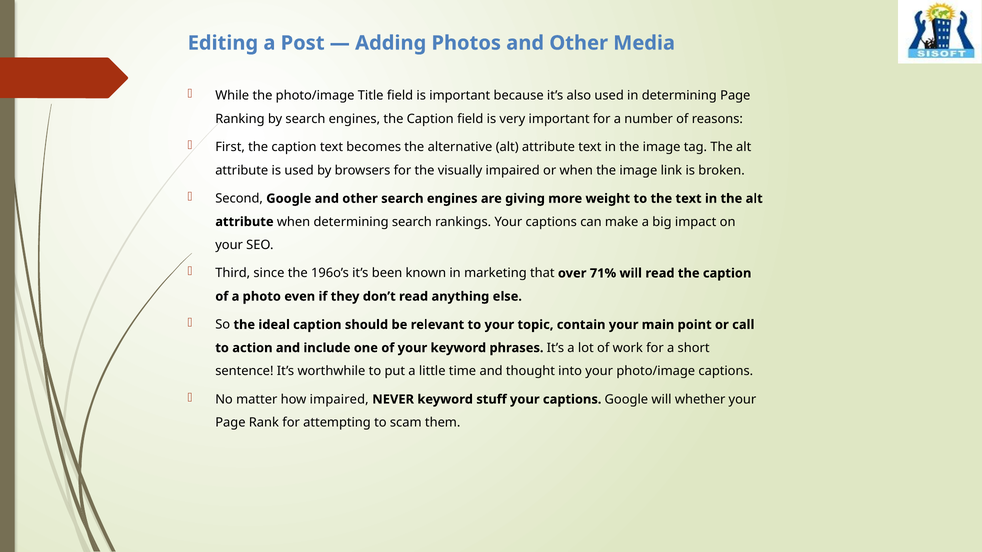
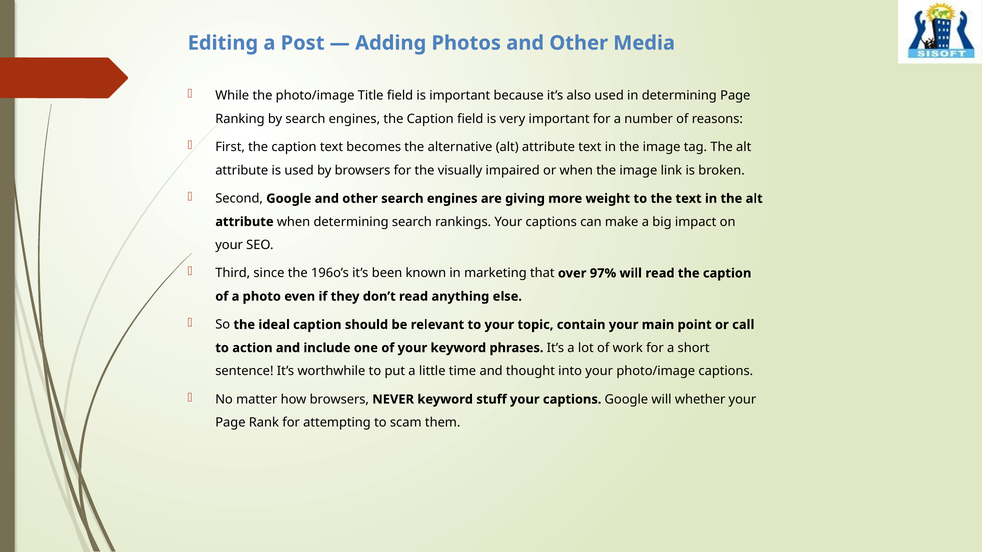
71%: 71% -> 97%
how impaired: impaired -> browsers
